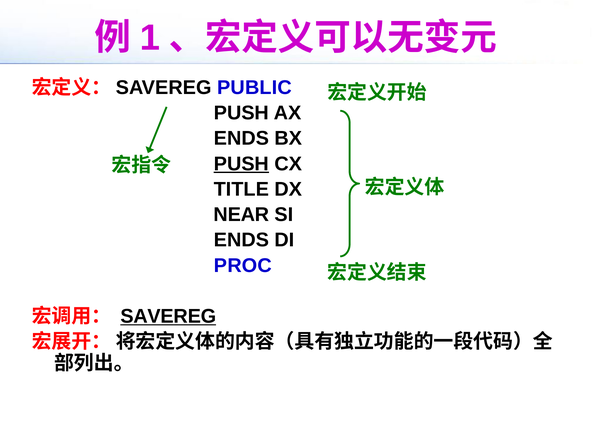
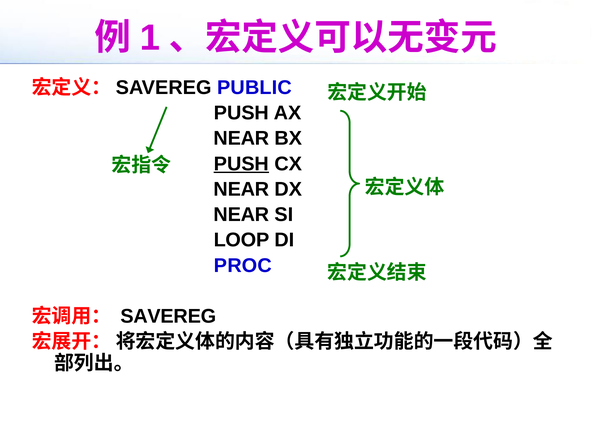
ENDS at (241, 138): ENDS -> NEAR
TITLE at (241, 189): TITLE -> NEAR
ENDS at (241, 240): ENDS -> LOOP
SAVEREG underline: present -> none
